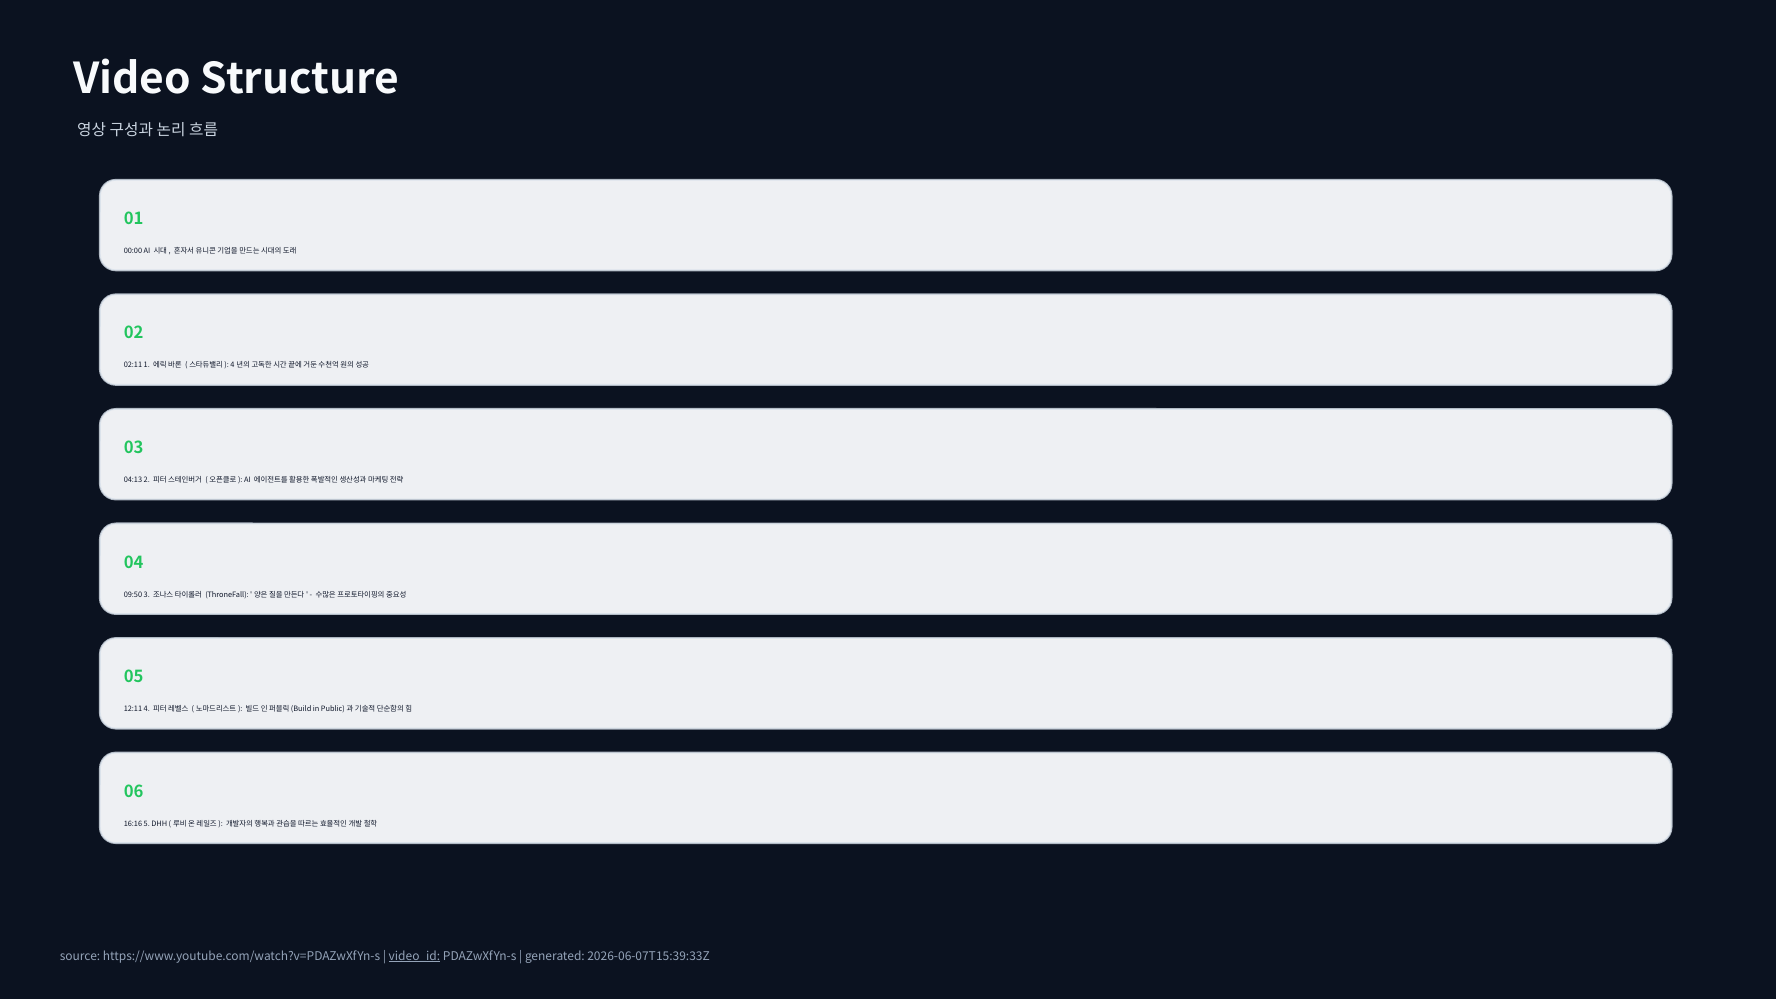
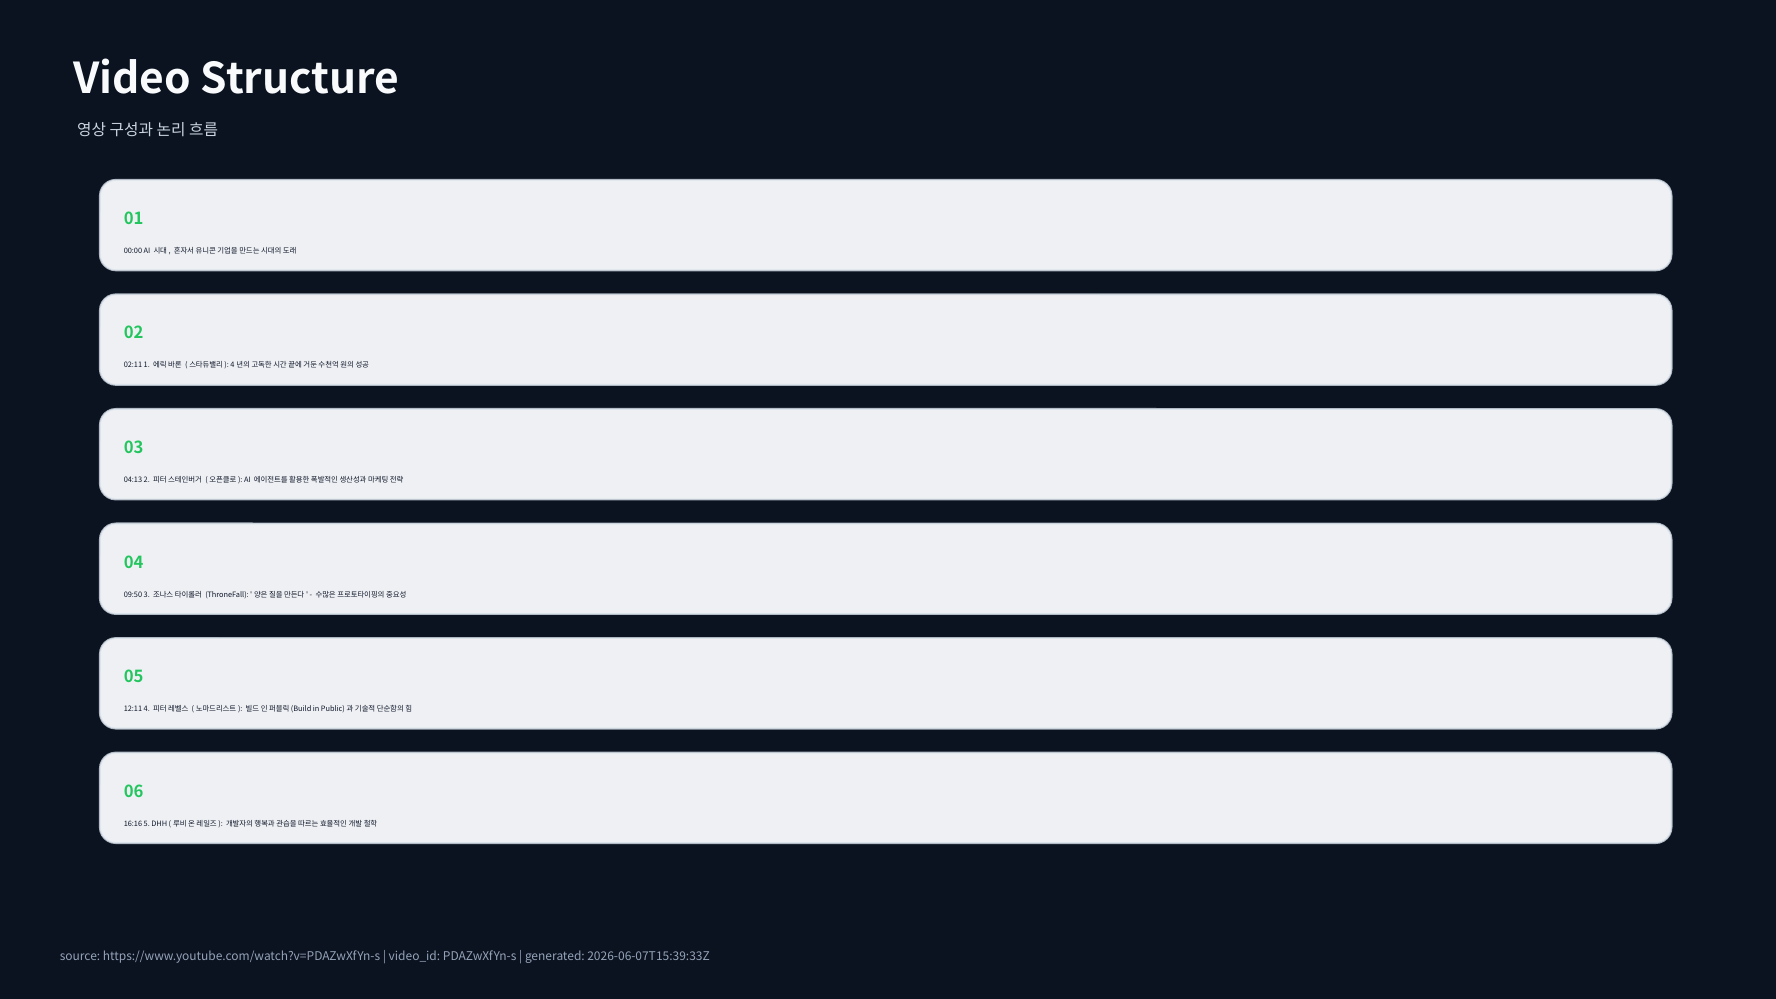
video_id underline: present -> none
